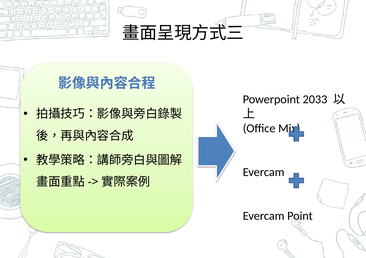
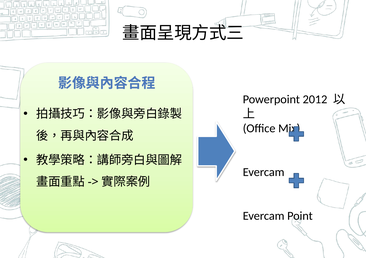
2033: 2033 -> 2012
